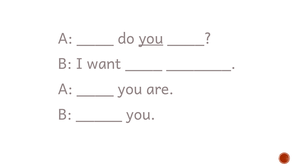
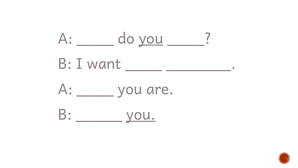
you at (141, 115) underline: none -> present
